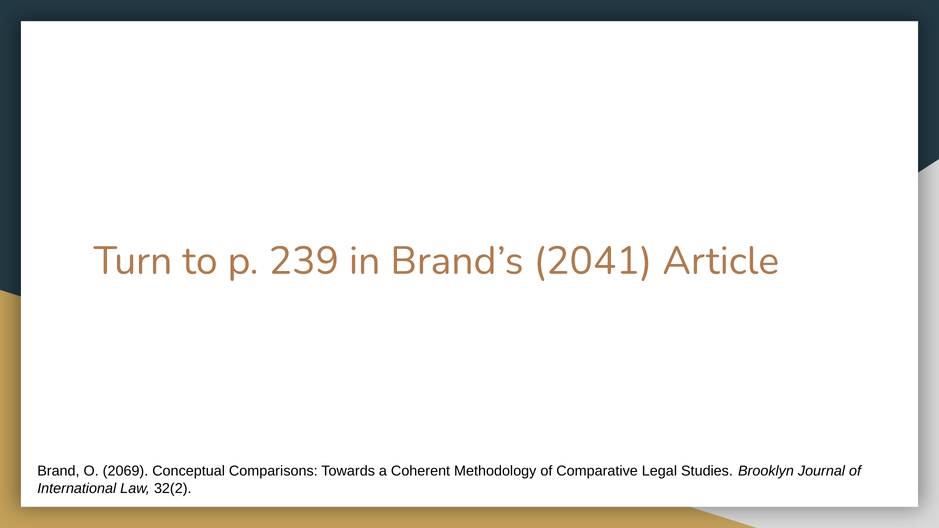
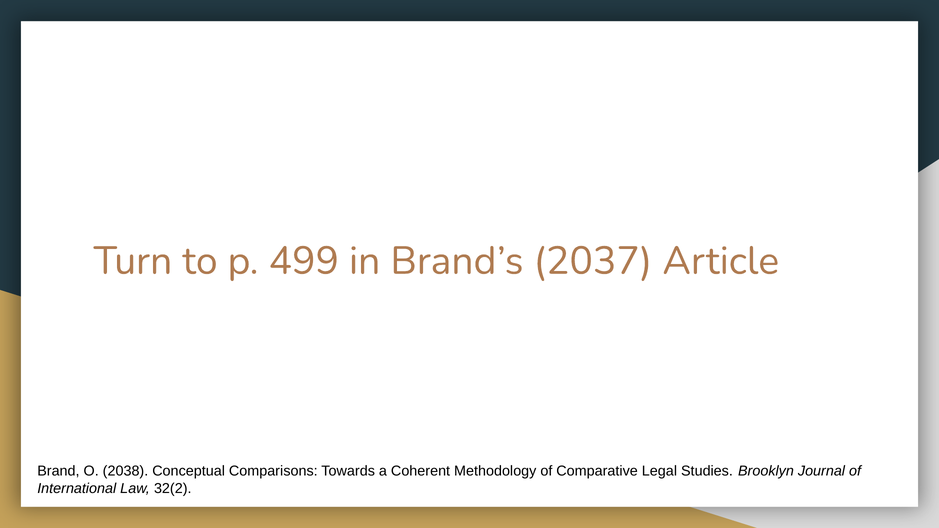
239: 239 -> 499
2041: 2041 -> 2037
2069: 2069 -> 2038
